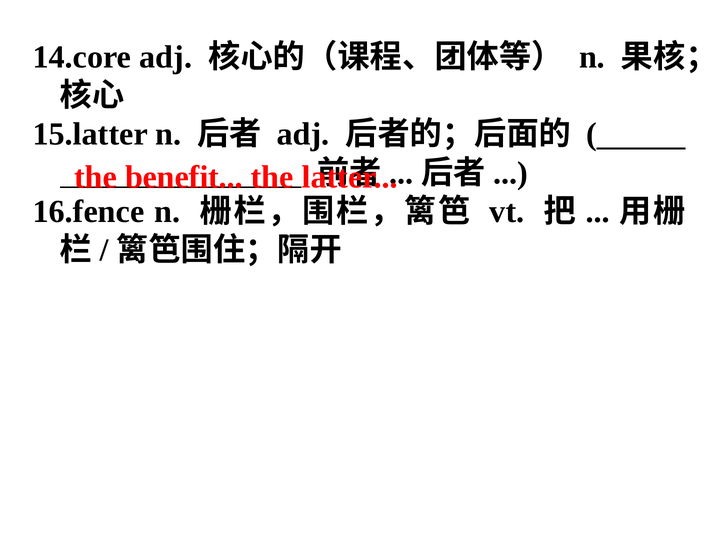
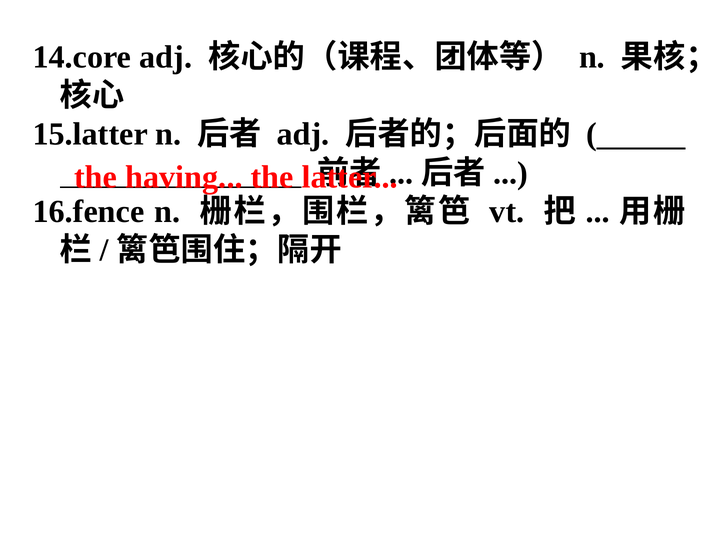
benefit: benefit -> having
